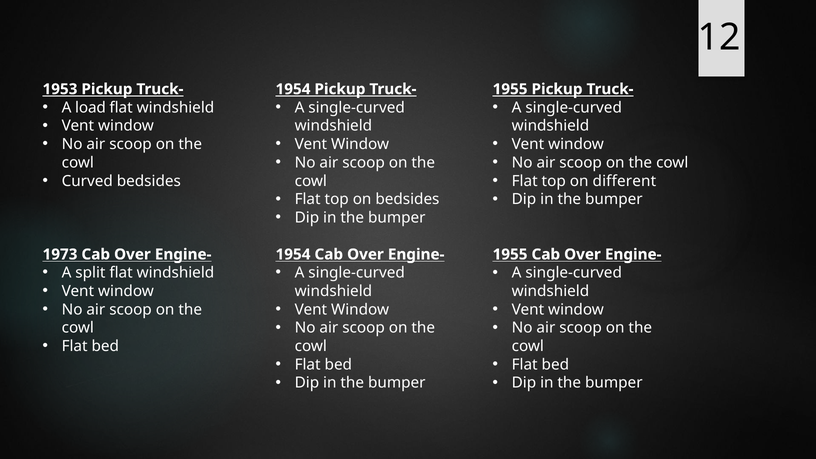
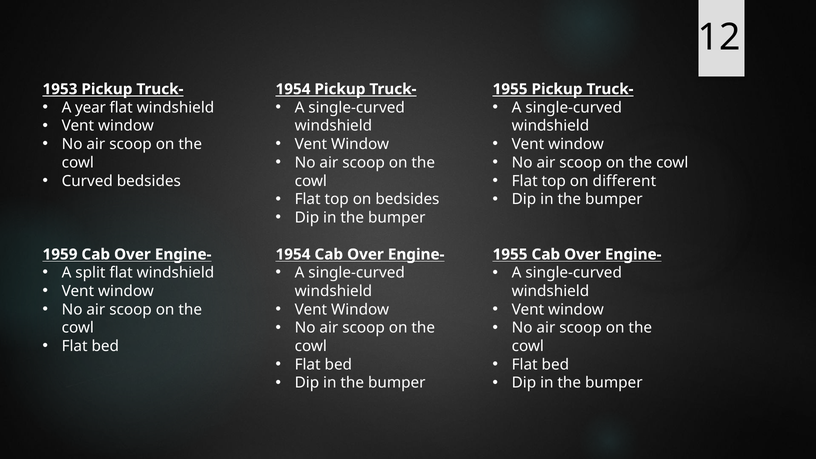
load: load -> year
1973: 1973 -> 1959
